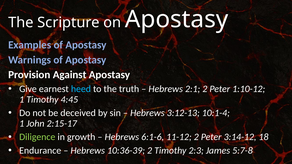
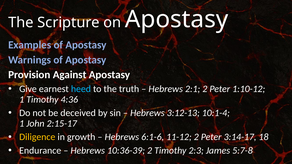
4:45: 4:45 -> 4:36
Diligence colour: light green -> yellow
3:14-12: 3:14-12 -> 3:14-17
